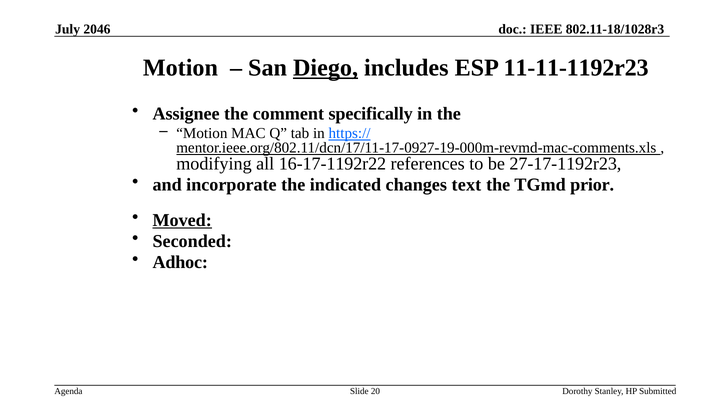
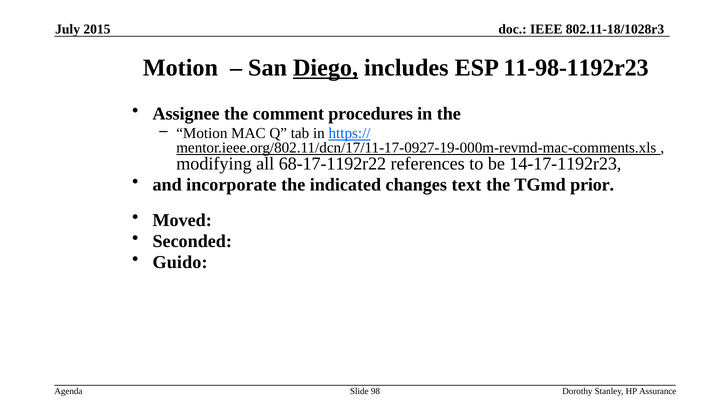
2046: 2046 -> 2015
11-11-1192r23: 11-11-1192r23 -> 11-98-1192r23
specifically: specifically -> procedures
16-17-1192r22: 16-17-1192r22 -> 68-17-1192r22
27-17-1192r23: 27-17-1192r23 -> 14-17-1192r23
Moved underline: present -> none
Adhoc: Adhoc -> Guido
20: 20 -> 98
Submitted: Submitted -> Assurance
